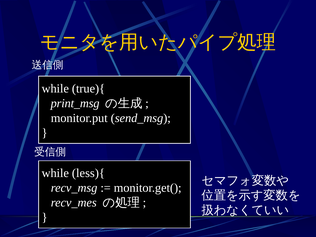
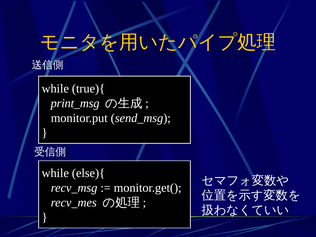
less){: less){ -> else){
